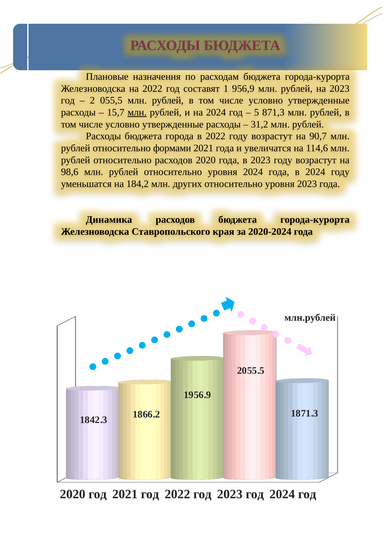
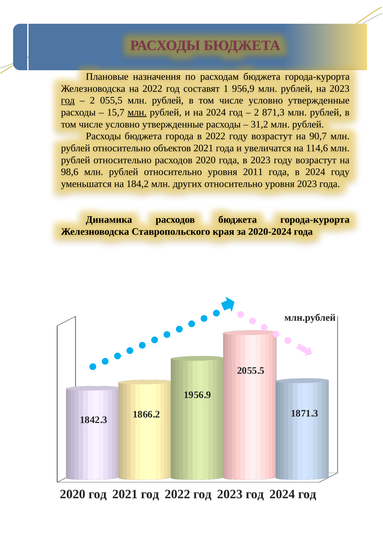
год at (68, 101) underline: none -> present
5 at (257, 112): 5 -> 2
формами: формами -> объектов
уровня 2024: 2024 -> 2011
